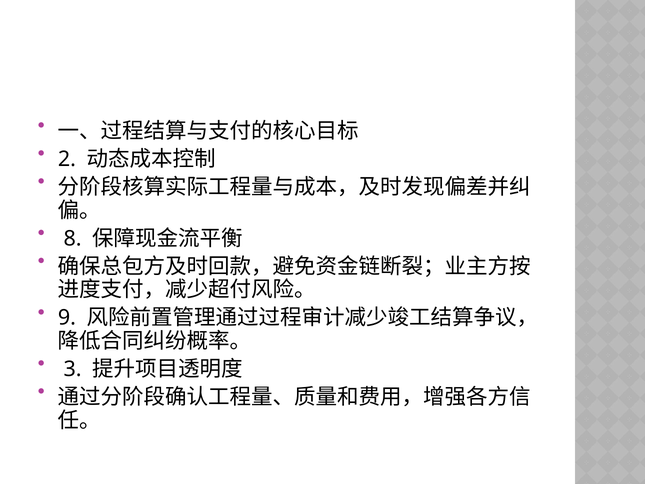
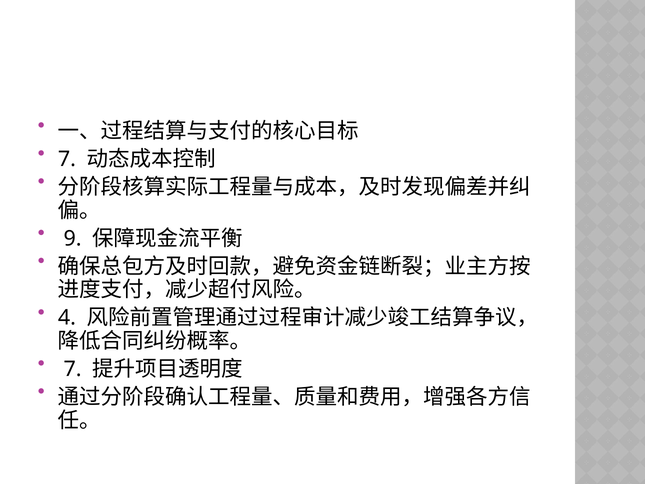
2 at (67, 159): 2 -> 7
8: 8 -> 9
9: 9 -> 4
3 at (73, 369): 3 -> 7
